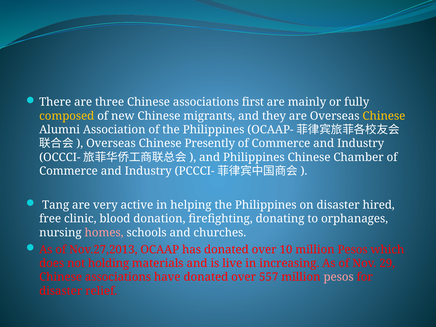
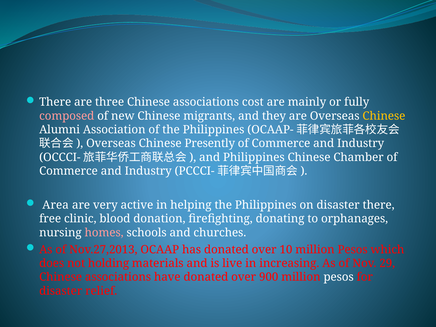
first: first -> cost
composed colour: yellow -> pink
Tang: Tang -> Area
disaster hired: hired -> there
557: 557 -> 900
pesos at (339, 277) colour: pink -> white
